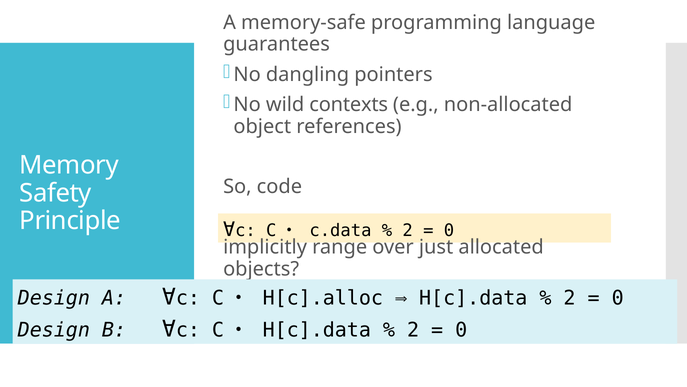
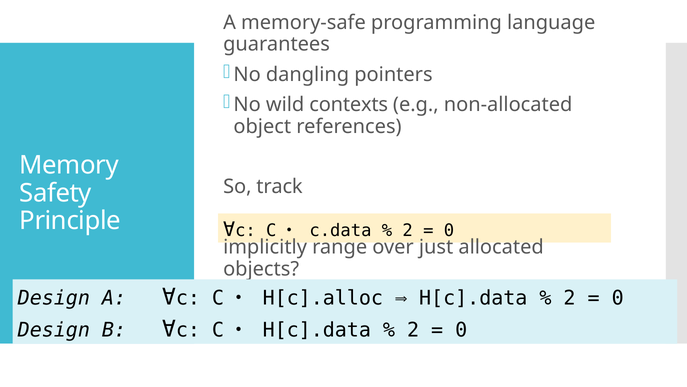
code: code -> track
